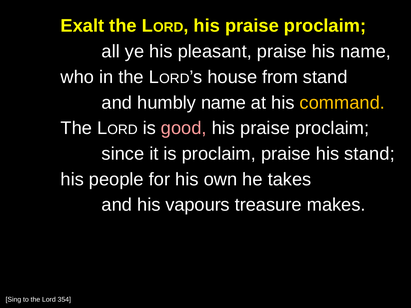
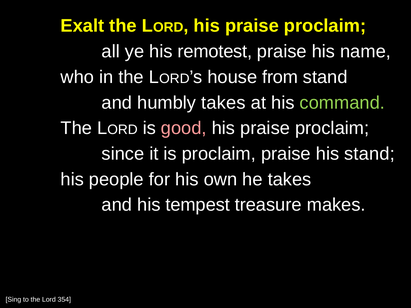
pleasant: pleasant -> remotest
humbly name: name -> takes
command colour: yellow -> light green
vapours: vapours -> tempest
